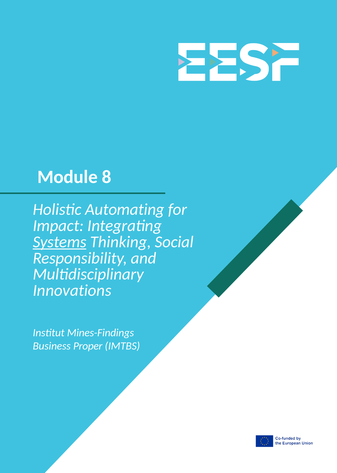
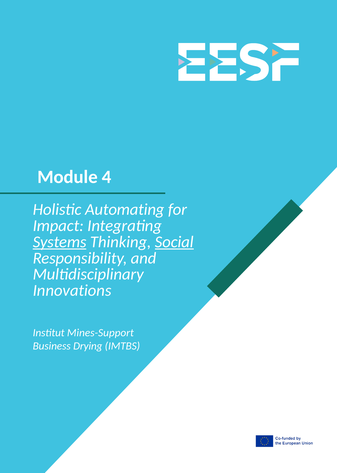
8: 8 -> 4
Social underline: none -> present
Mines-Findings: Mines-Findings -> Mines-Support
Proper: Proper -> Drying
